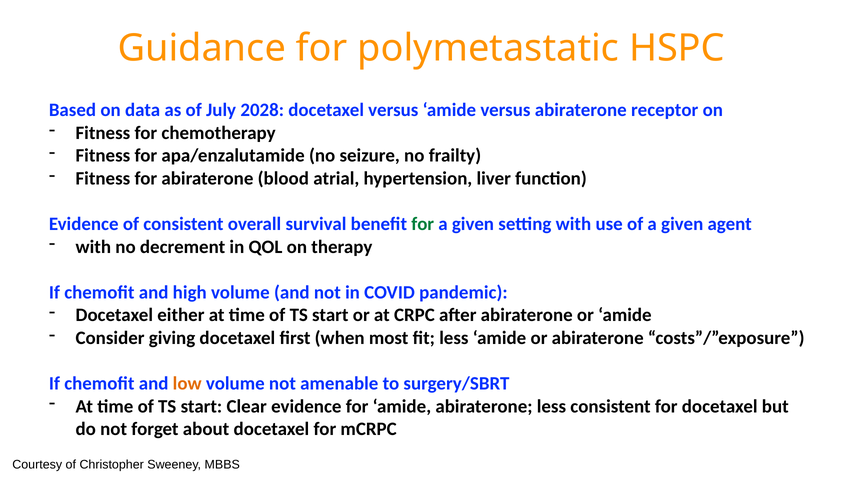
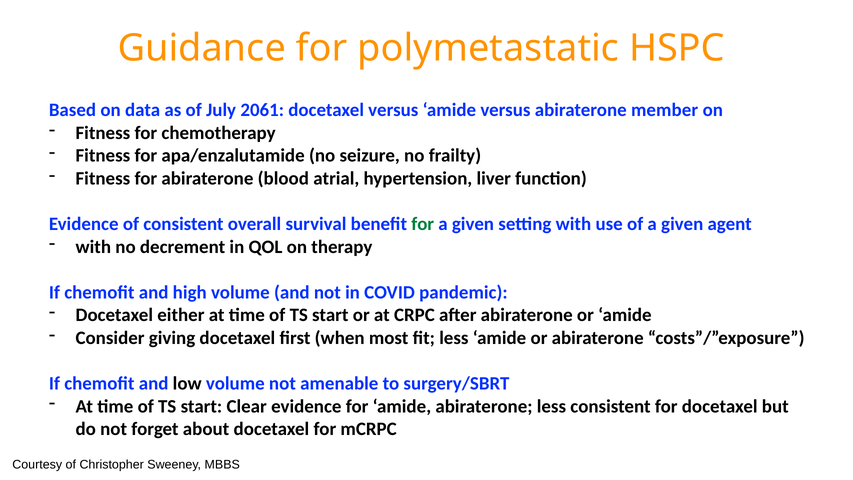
2028: 2028 -> 2061
receptor: receptor -> member
low colour: orange -> black
